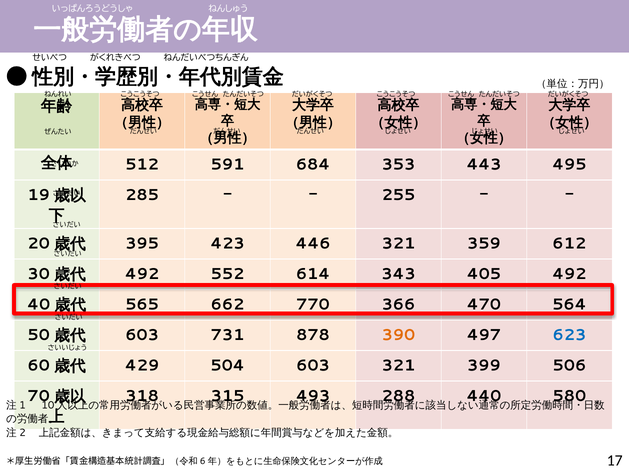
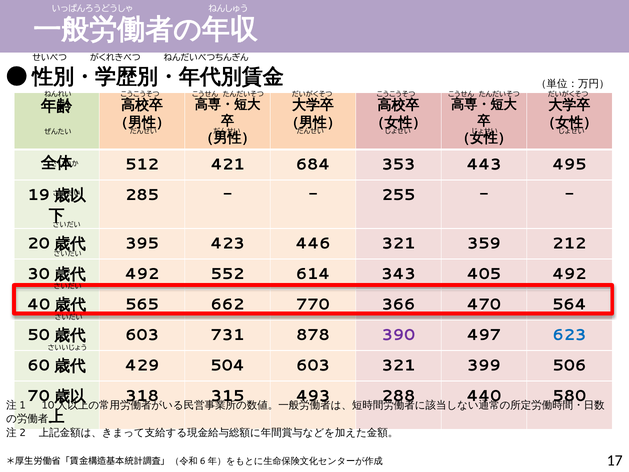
591: 591 -> 421
612: 612 -> 212
390 colour: orange -> purple
